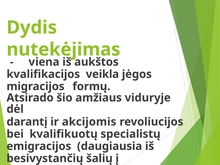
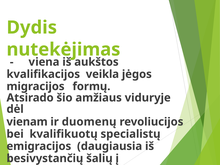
darantį: darantį -> vienam
akcijomis: akcijomis -> duomenų
